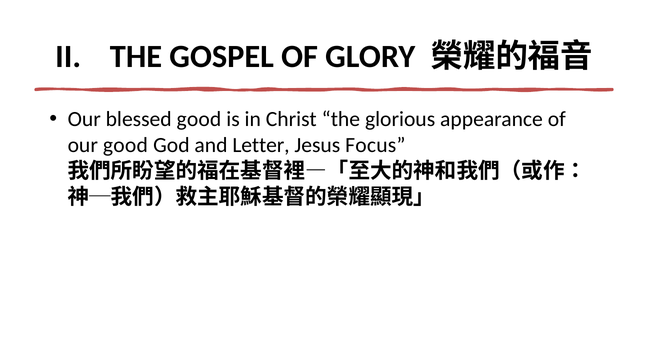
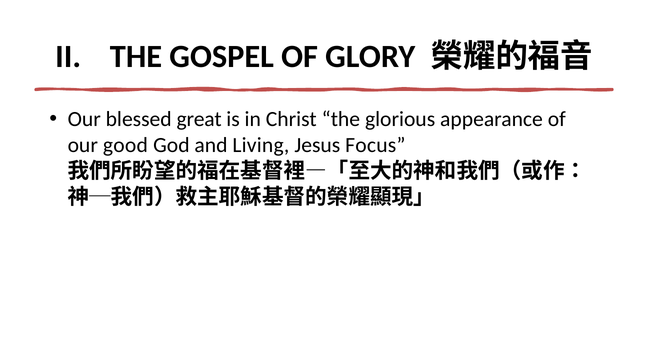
blessed good: good -> great
Letter: Letter -> Living
